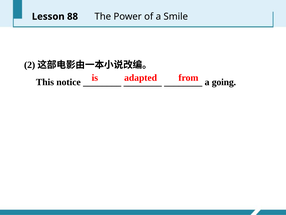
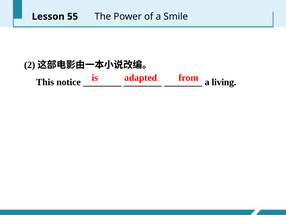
88: 88 -> 55
going: going -> living
